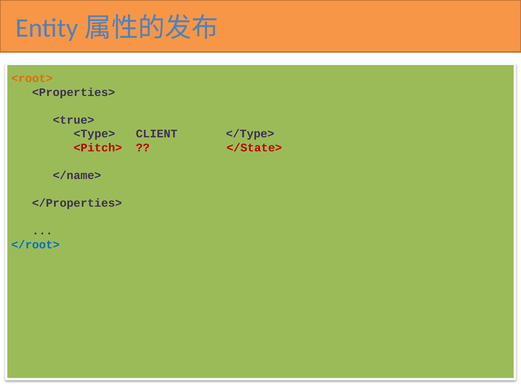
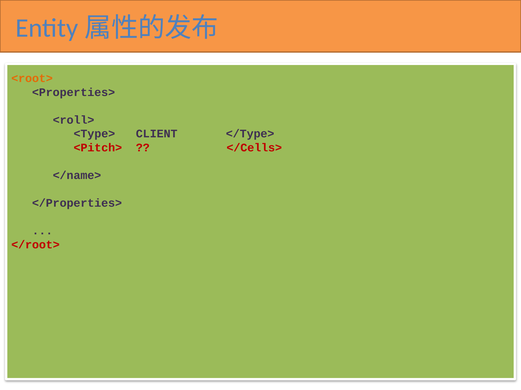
<true>: <true> -> <roll>
</State>: </State> -> </Cells>
</root> colour: blue -> red
